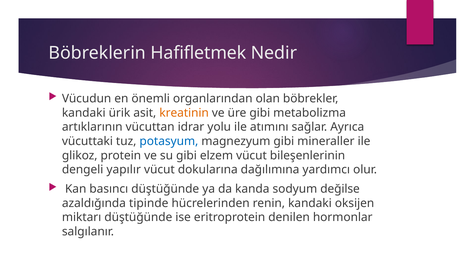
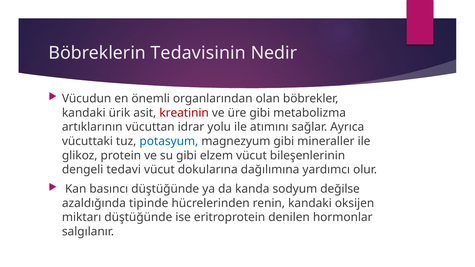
Hafifletmek: Hafifletmek -> Tedavisinin
kreatinin colour: orange -> red
yapılır: yapılır -> tedavi
